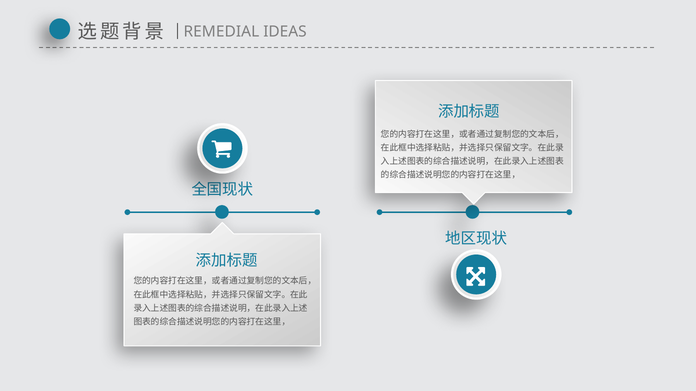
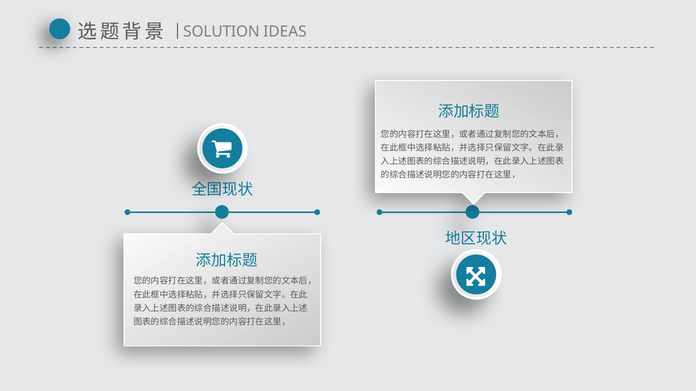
REMEDIAL: REMEDIAL -> SOLUTION
